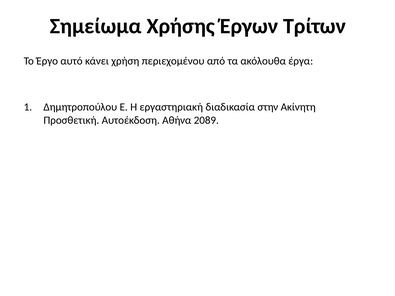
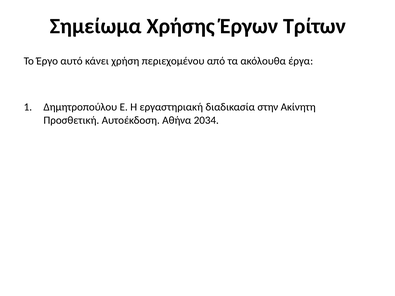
2089: 2089 -> 2034
